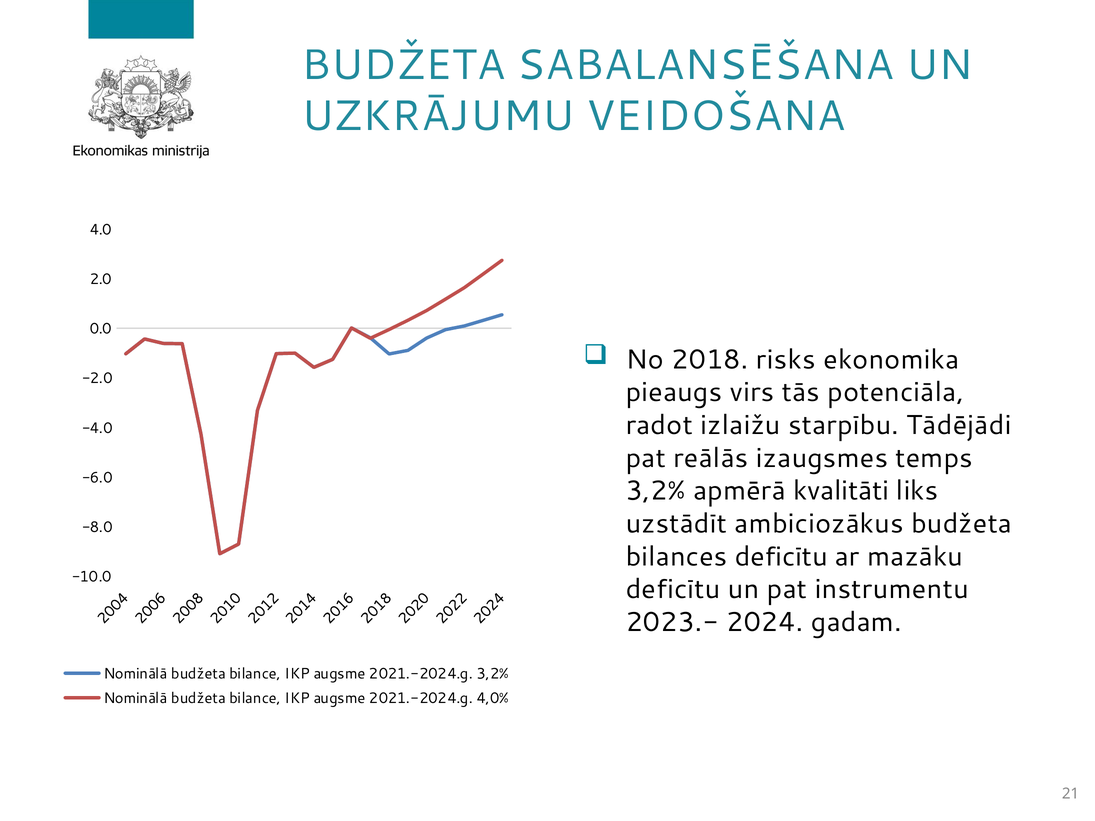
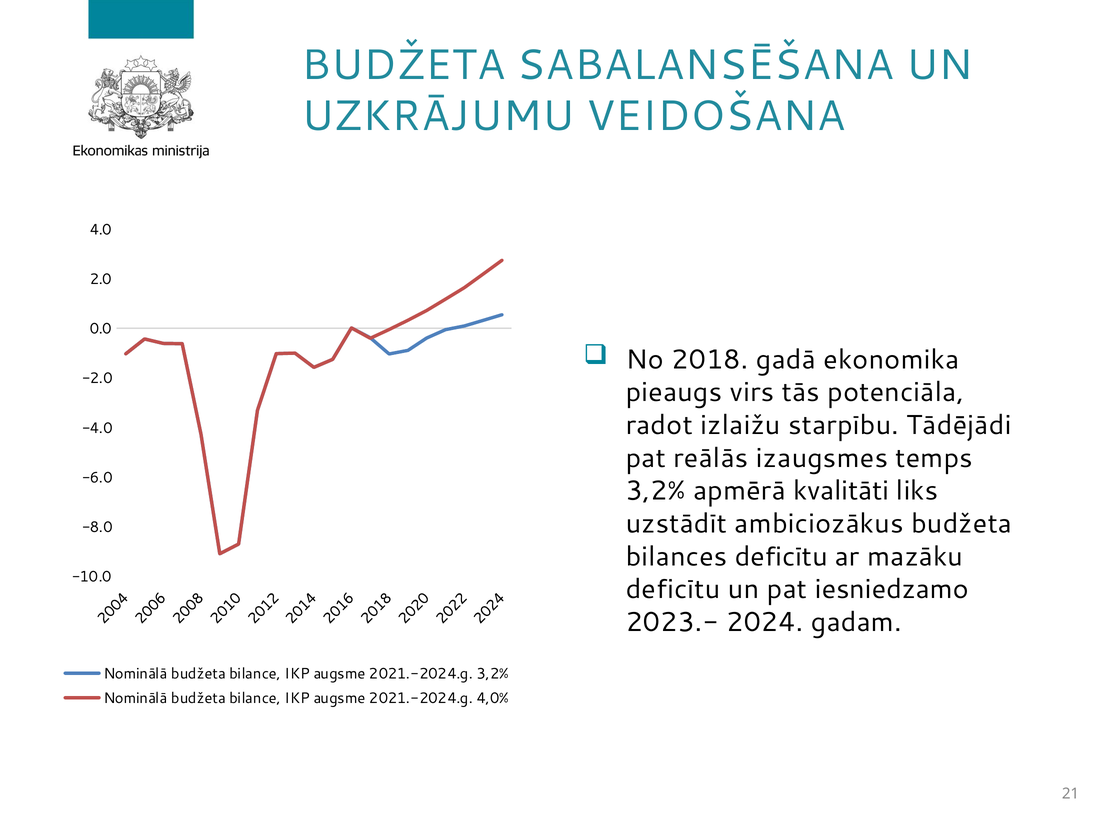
risks: risks -> gadā
instrumentu: instrumentu -> iesniedzamo
